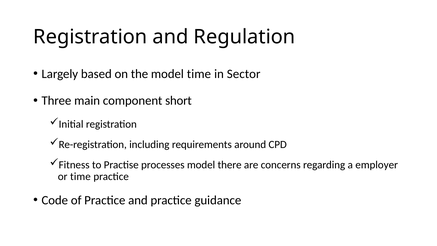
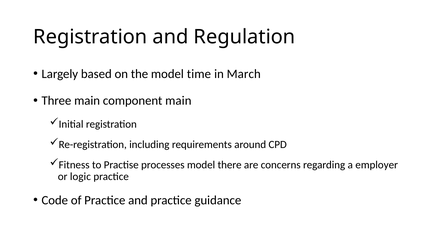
Sector: Sector -> March
component short: short -> main
or time: time -> logic
